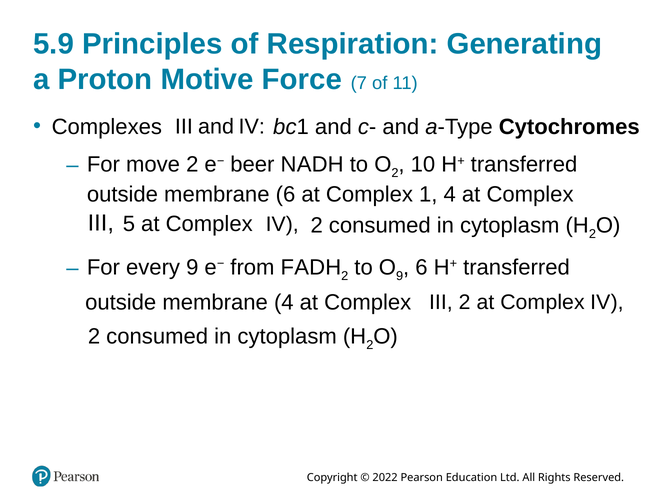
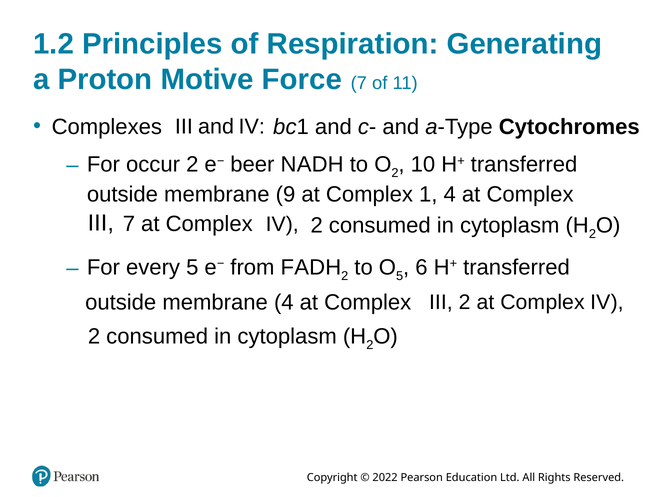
5.9: 5.9 -> 1.2
move: move -> occur
membrane 6: 6 -> 9
5 at (129, 224): 5 -> 7
every 9: 9 -> 5
9 at (400, 276): 9 -> 5
